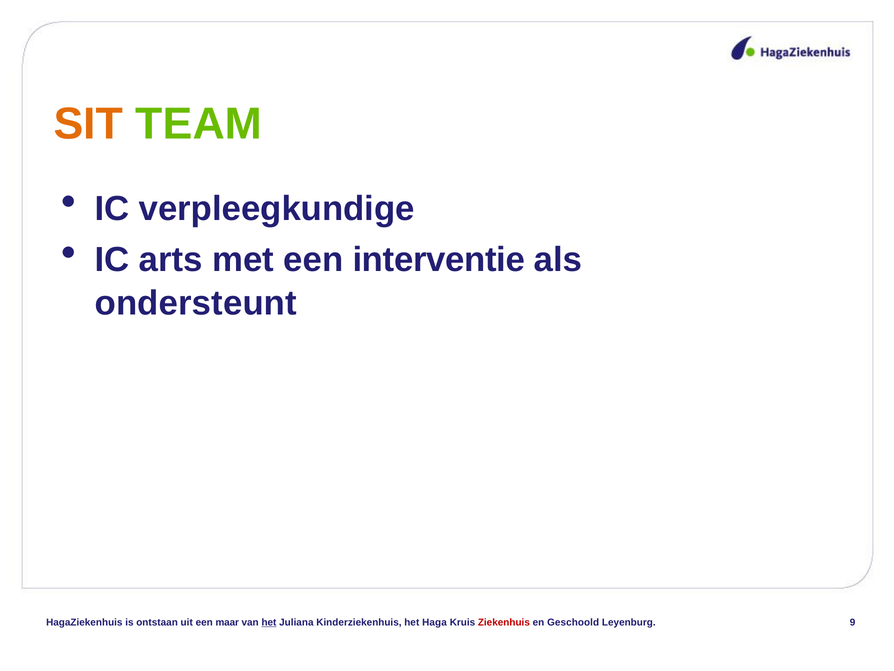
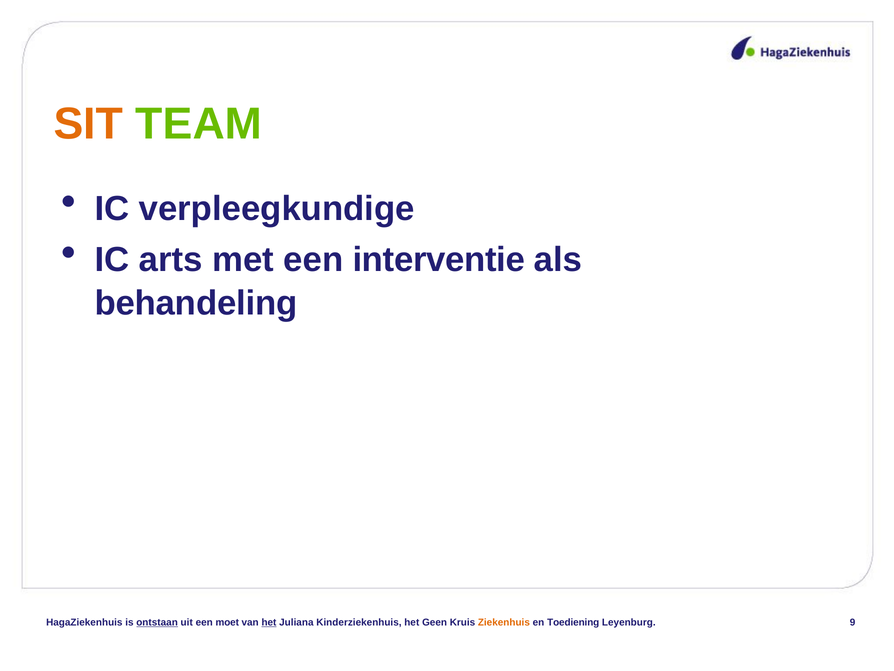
ondersteunt: ondersteunt -> behandeling
ontstaan underline: none -> present
maar: maar -> moet
Haga: Haga -> Geen
Ziekenhuis colour: red -> orange
Geschoold: Geschoold -> Toediening
